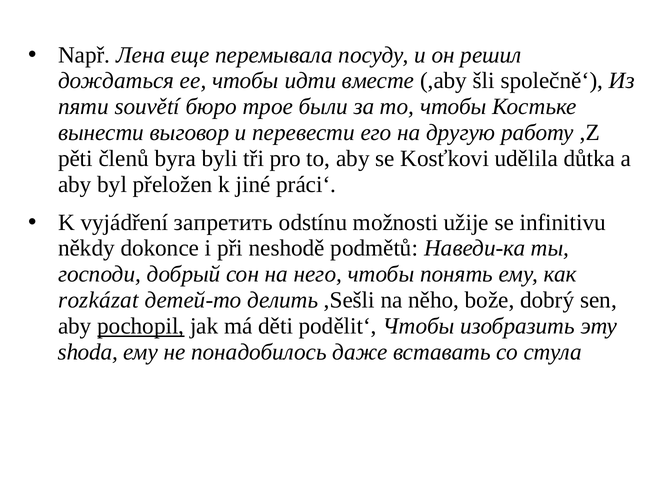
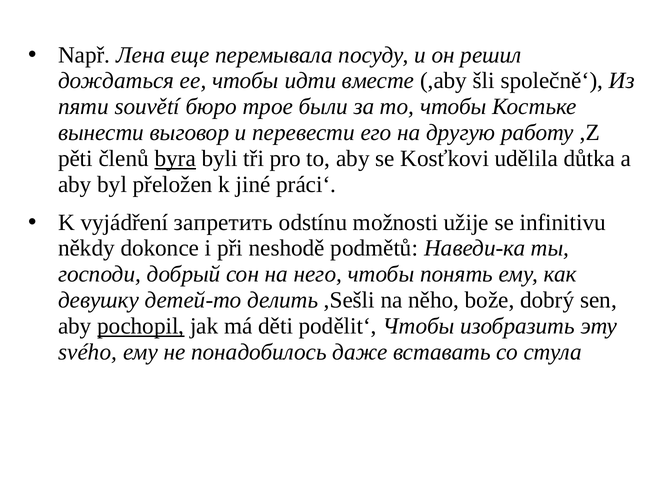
byra underline: none -> present
rozkázat: rozkázat -> девушку
shoda: shoda -> svého
